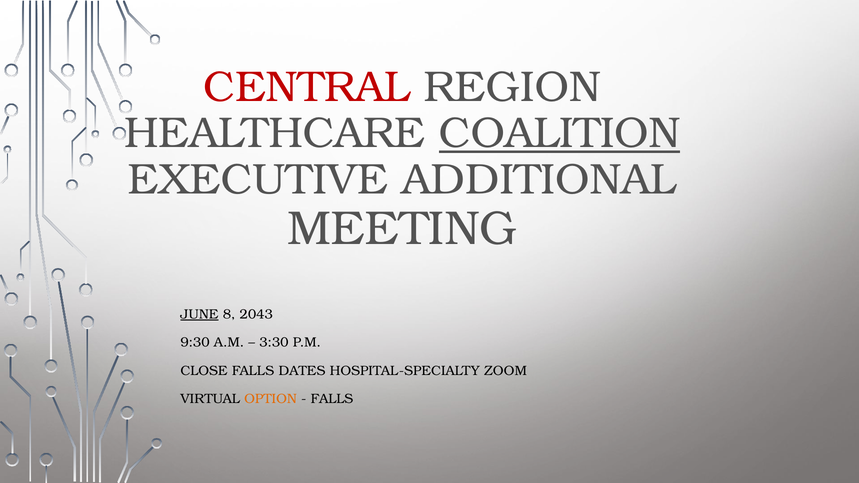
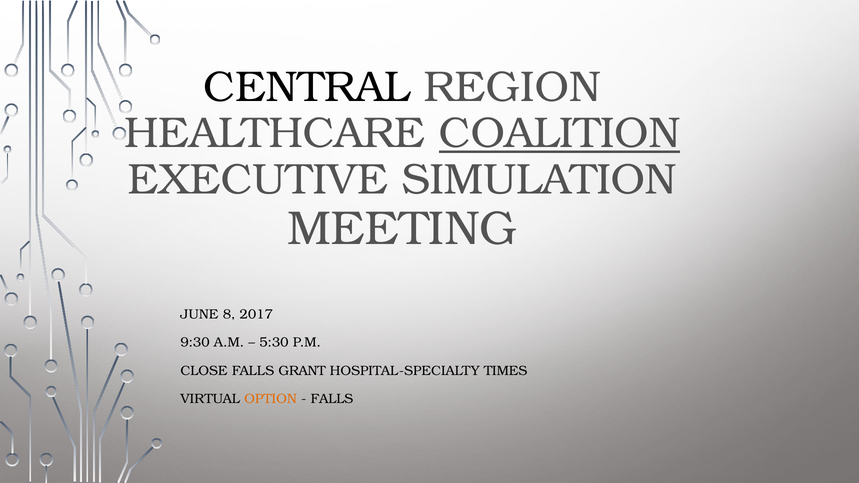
CENTRAL colour: red -> black
ADDITIONAL: ADDITIONAL -> SIMULATION
JUNE underline: present -> none
2043: 2043 -> 2017
3:30: 3:30 -> 5:30
DATES: DATES -> GRANT
ZOOM: ZOOM -> TIMES
